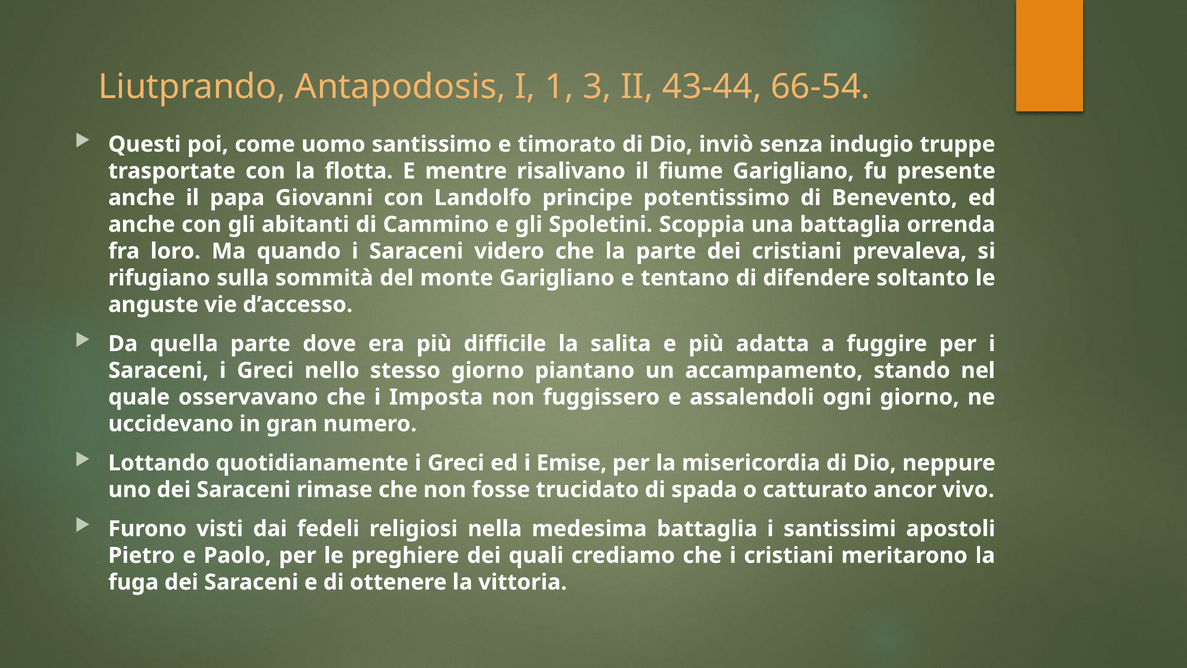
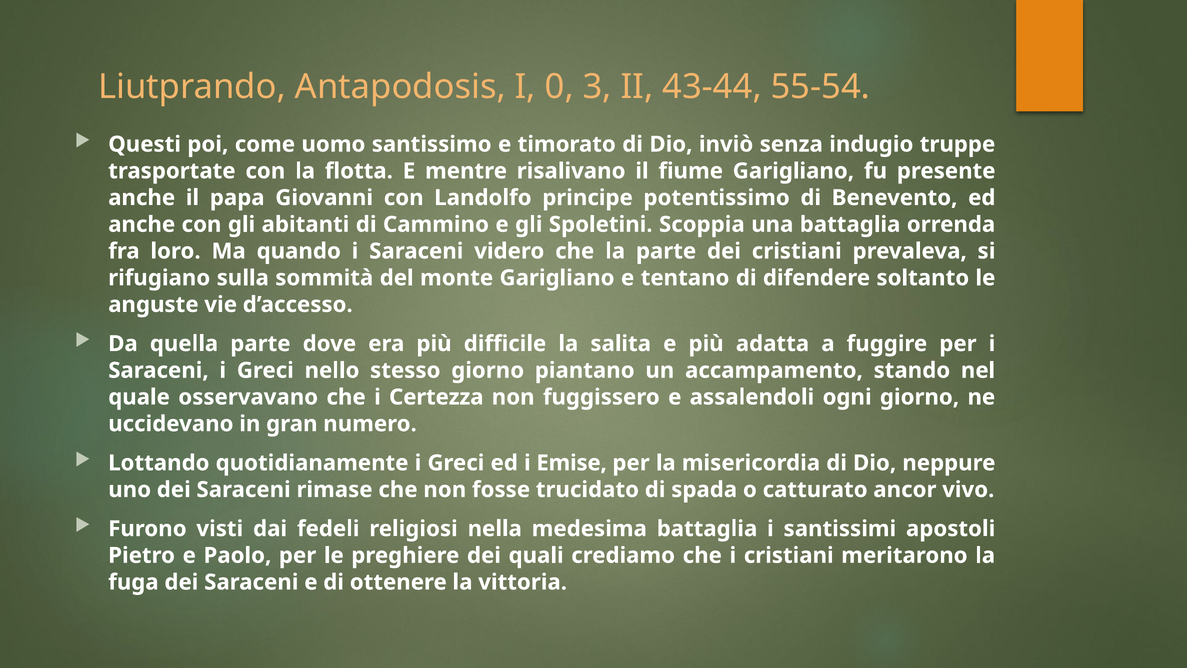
1: 1 -> 0
66-54: 66-54 -> 55-54
Imposta: Imposta -> Certezza
